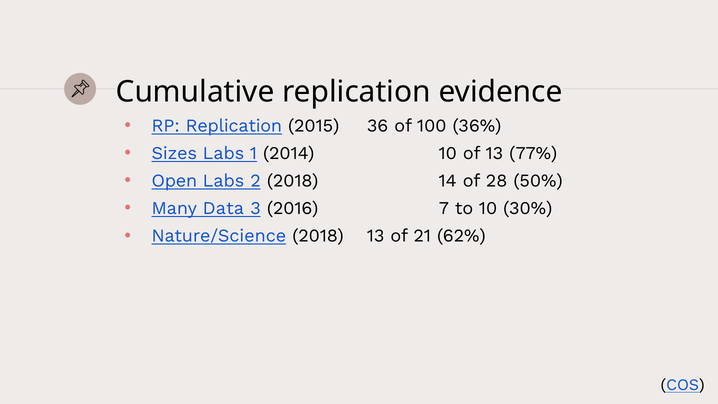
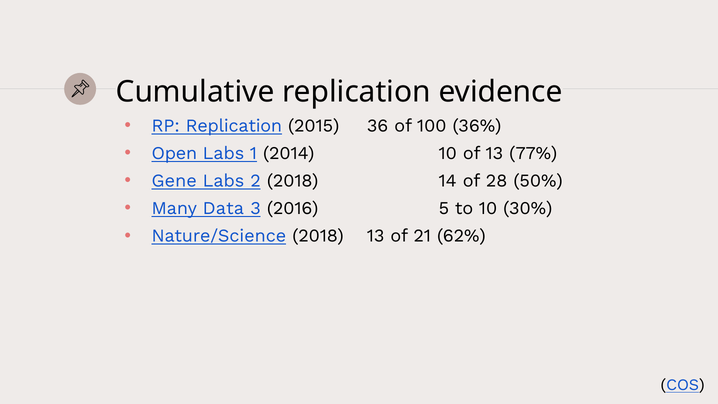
Sizes: Sizes -> Open
Open: Open -> Gene
7: 7 -> 5
